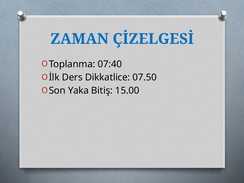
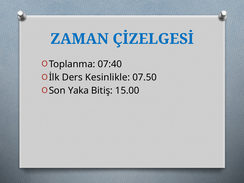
Dikkatlice: Dikkatlice -> Kesinlikle
